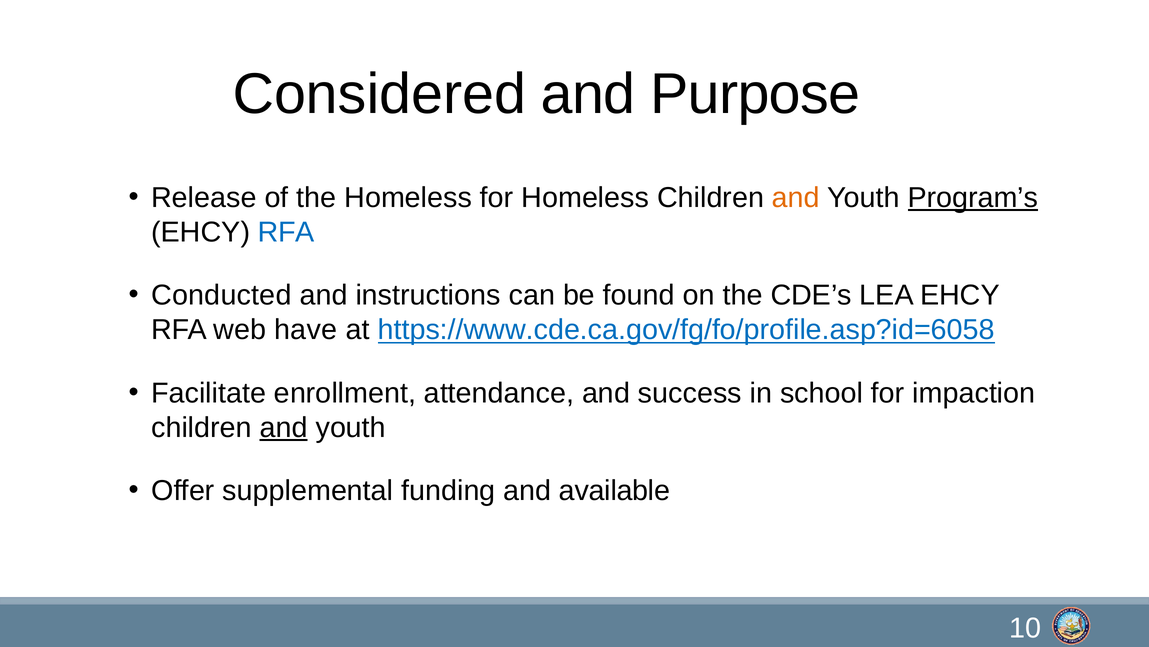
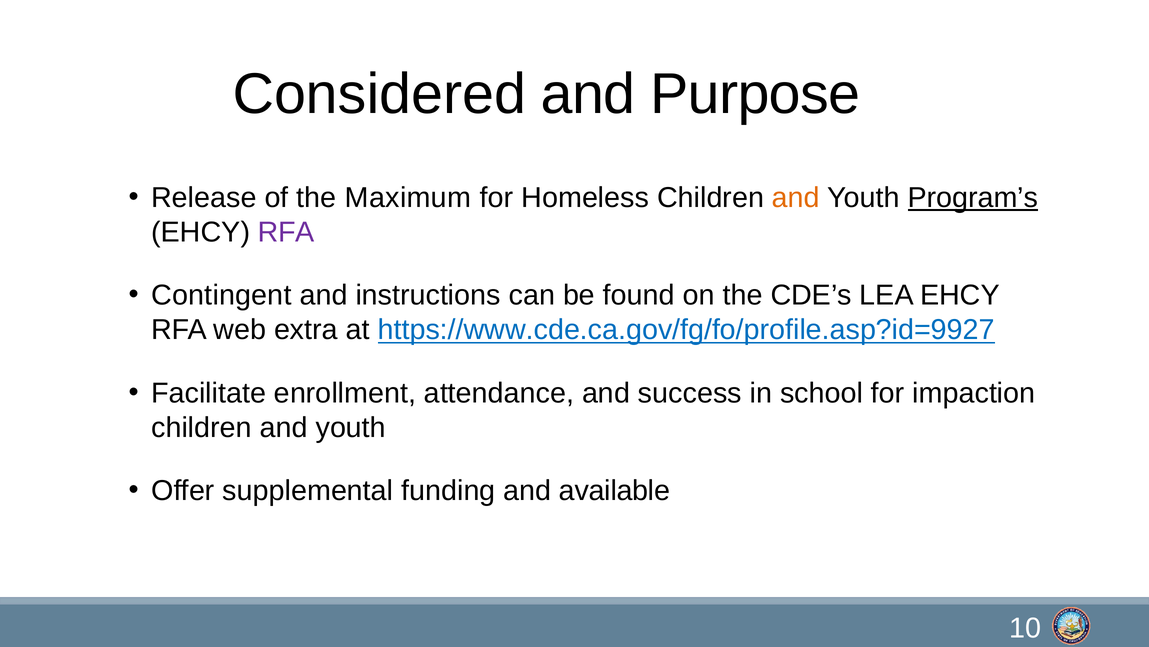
the Homeless: Homeless -> Maximum
RFA at (286, 232) colour: blue -> purple
Conducted: Conducted -> Contingent
have: have -> extra
https://www.cde.ca.gov/fg/fo/profile.asp?id=6058: https://www.cde.ca.gov/fg/fo/profile.asp?id=6058 -> https://www.cde.ca.gov/fg/fo/profile.asp?id=9927
and at (284, 427) underline: present -> none
